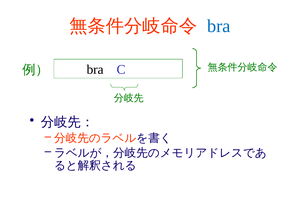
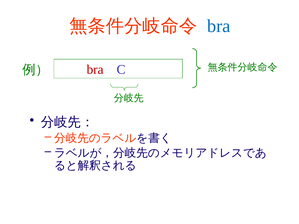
bra at (95, 70) colour: black -> red
